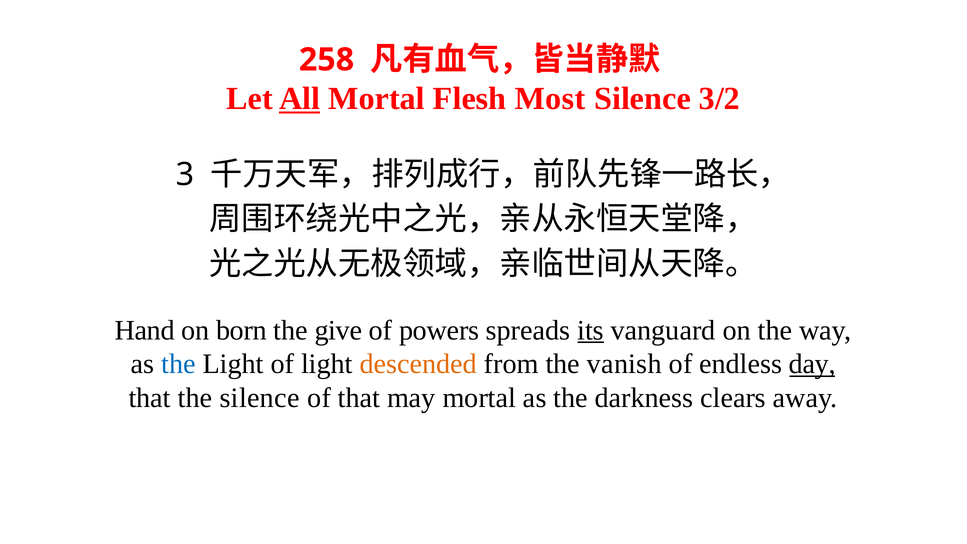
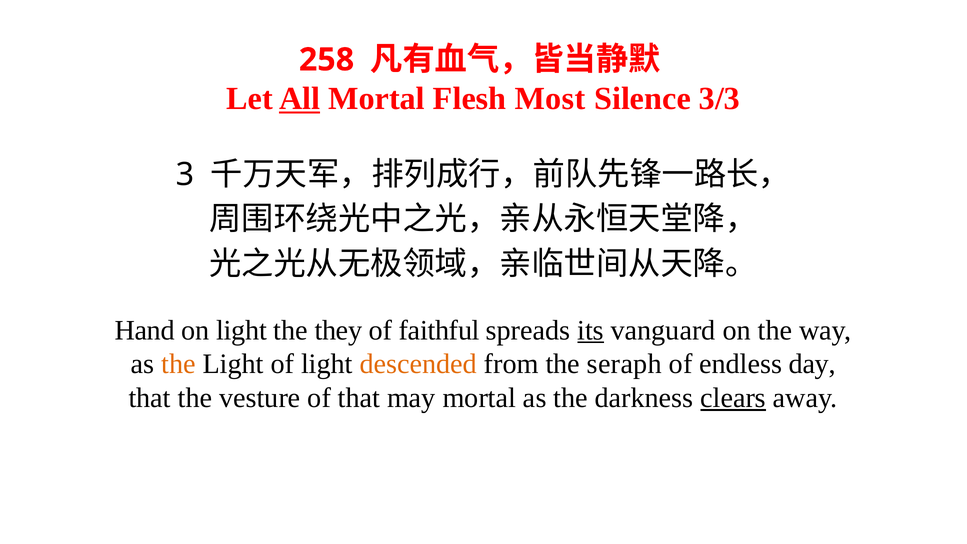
3/2: 3/2 -> 3/3
on born: born -> light
give: give -> they
powers: powers -> faithful
the at (179, 364) colour: blue -> orange
vanish: vanish -> seraph
day underline: present -> none
the silence: silence -> vesture
clears underline: none -> present
